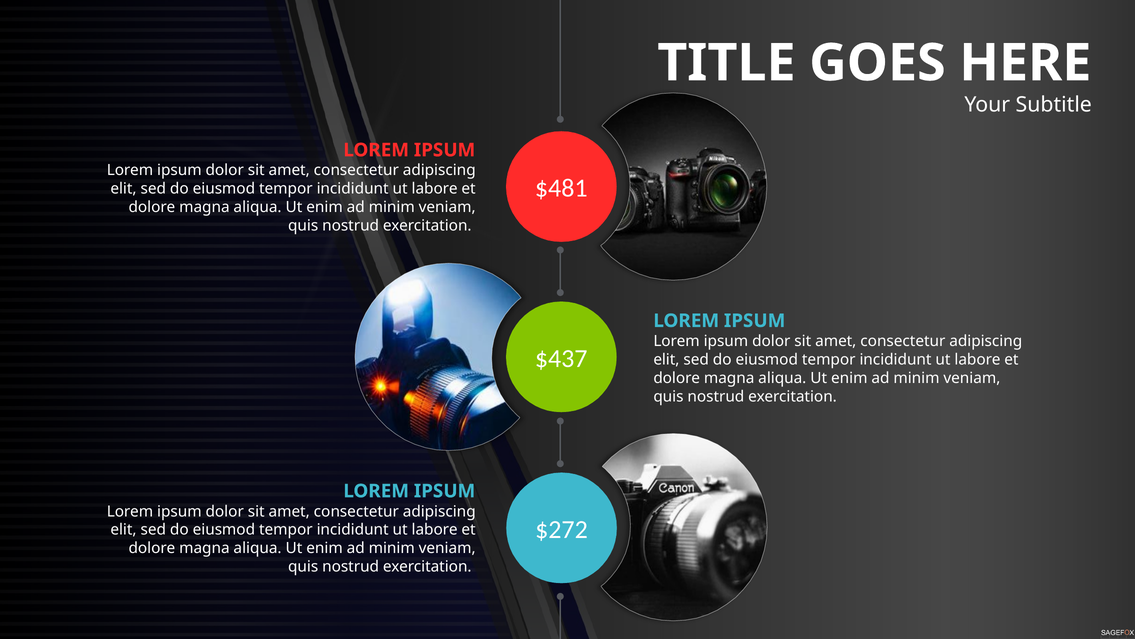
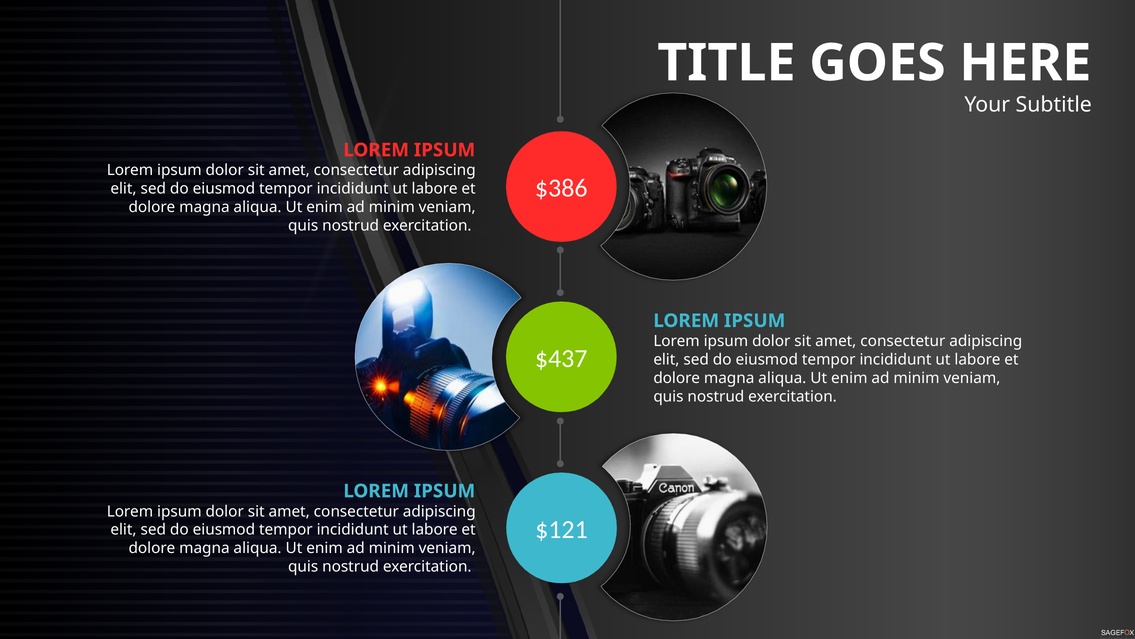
$481: $481 -> $386
$272: $272 -> $121
